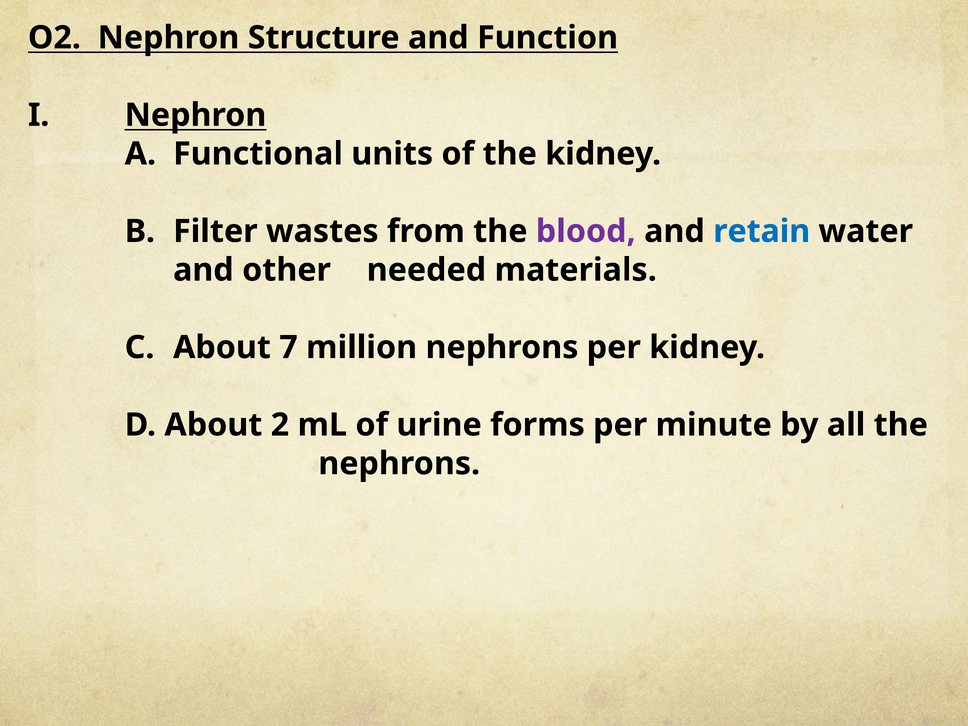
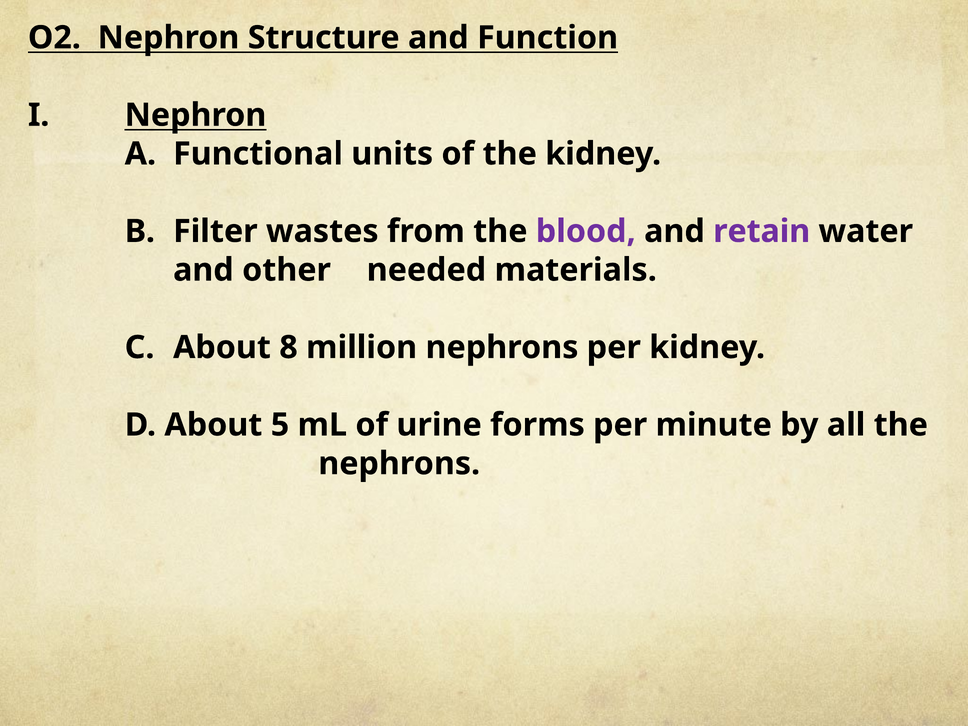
retain colour: blue -> purple
7: 7 -> 8
2: 2 -> 5
